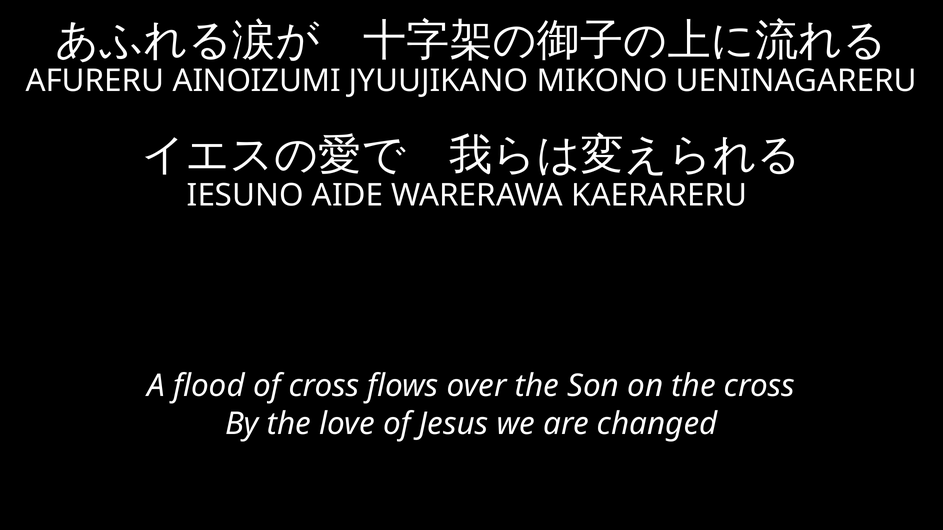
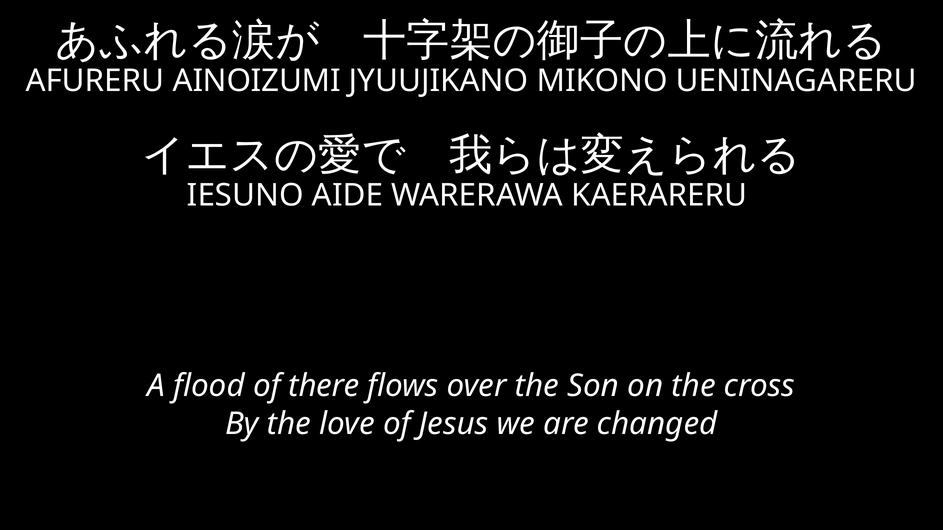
of cross: cross -> there
